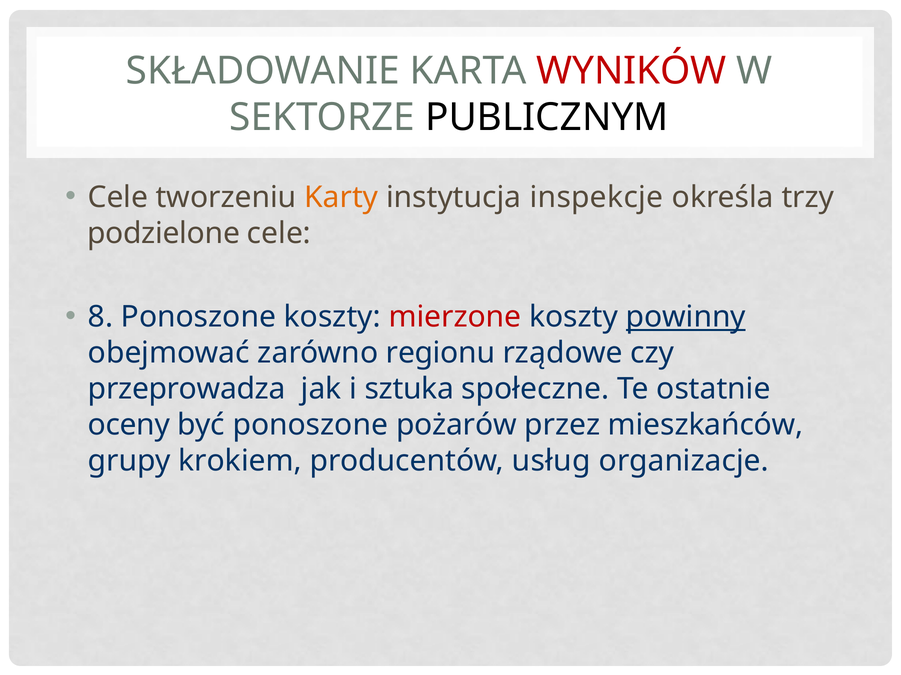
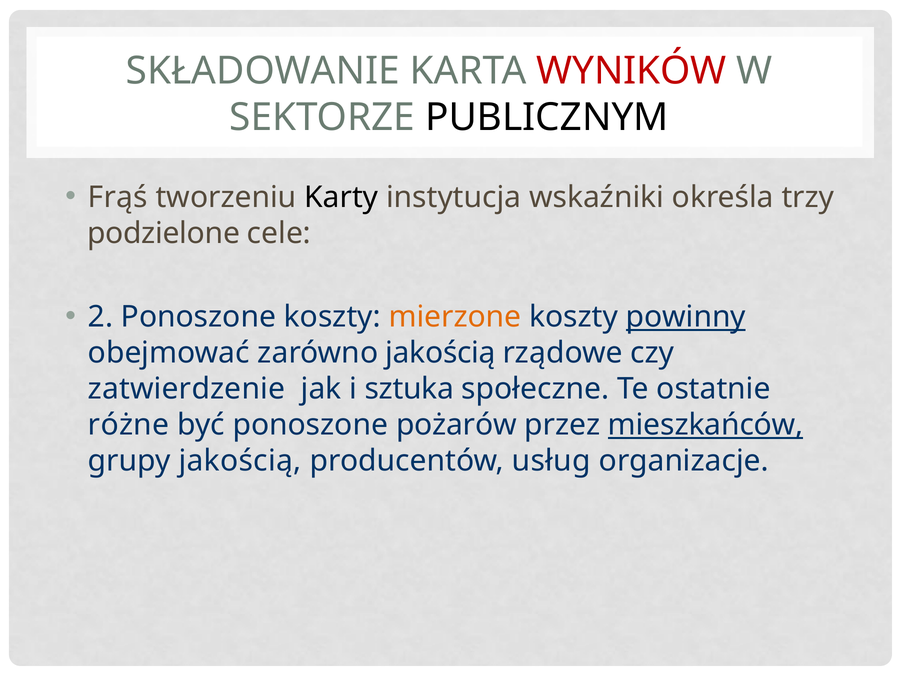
Cele at (118, 197): Cele -> Frąś
Karty colour: orange -> black
inspekcje: inspekcje -> wskaźniki
8: 8 -> 2
mierzone colour: red -> orange
zarówno regionu: regionu -> jakością
przeprowadza: przeprowadza -> zatwierdzenie
oceny: oceny -> różne
mieszkańców underline: none -> present
grupy krokiem: krokiem -> jakością
